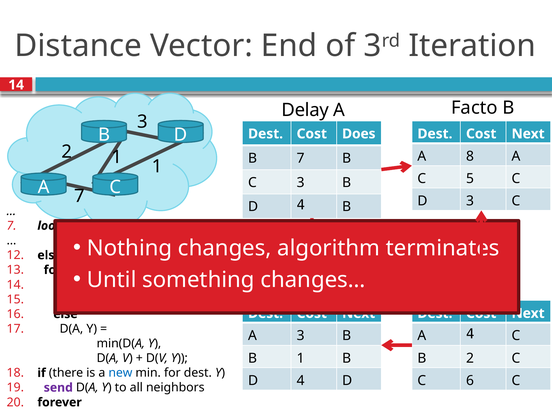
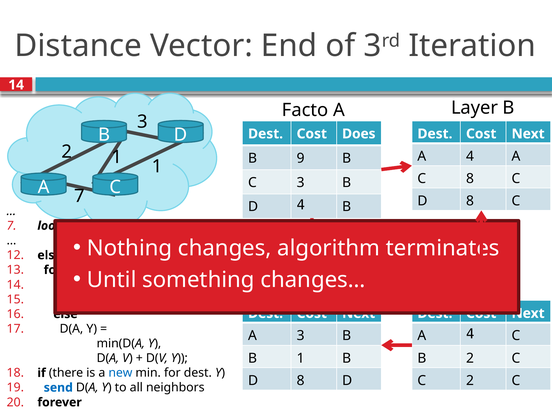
Facto: Facto -> Layer
Delay: Delay -> Facto
8 at (470, 156): 8 -> 4
B 7: 7 -> 9
C 5: 5 -> 8
3 at (470, 201): 3 -> 8
4 at (301, 380): 4 -> 8
C 6: 6 -> 2
send colour: purple -> blue
